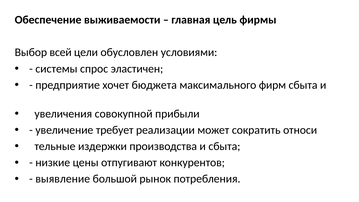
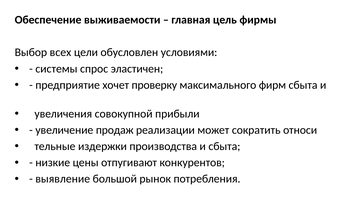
всей: всей -> всех
бюджета: бюджета -> проверку
требует: требует -> продаж
